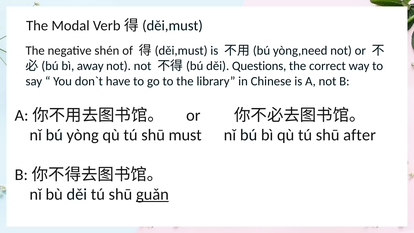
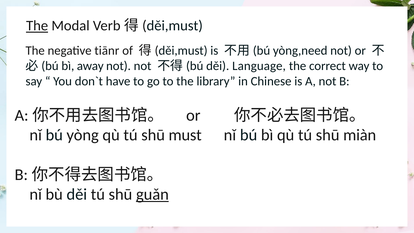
The at (37, 26) underline: none -> present
shén: shén -> tiānr
Questions: Questions -> Language
after: after -> miàn
